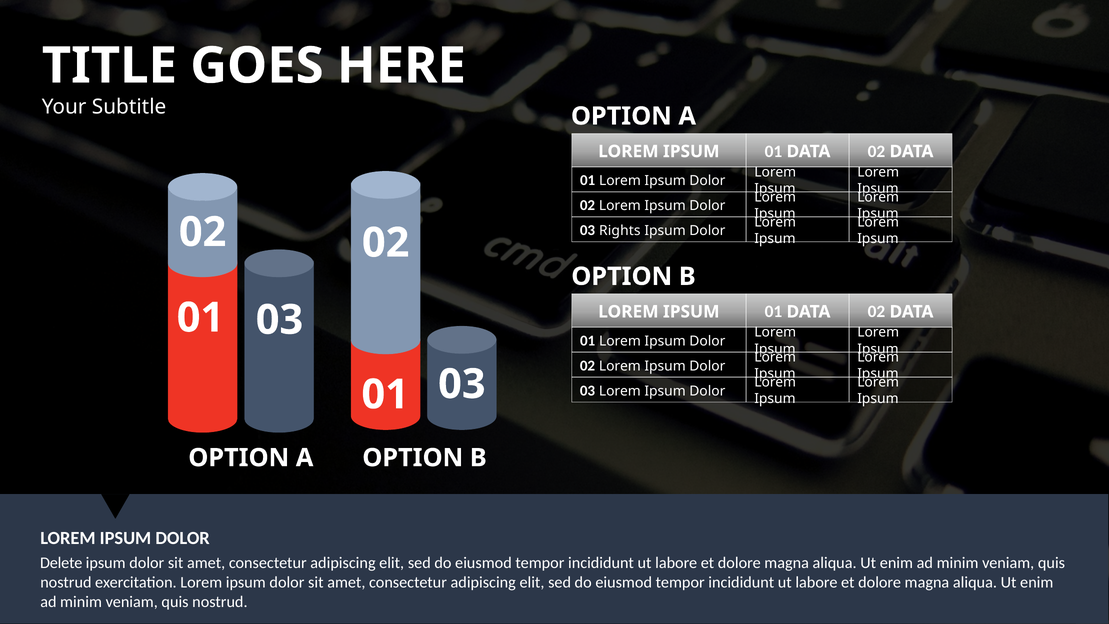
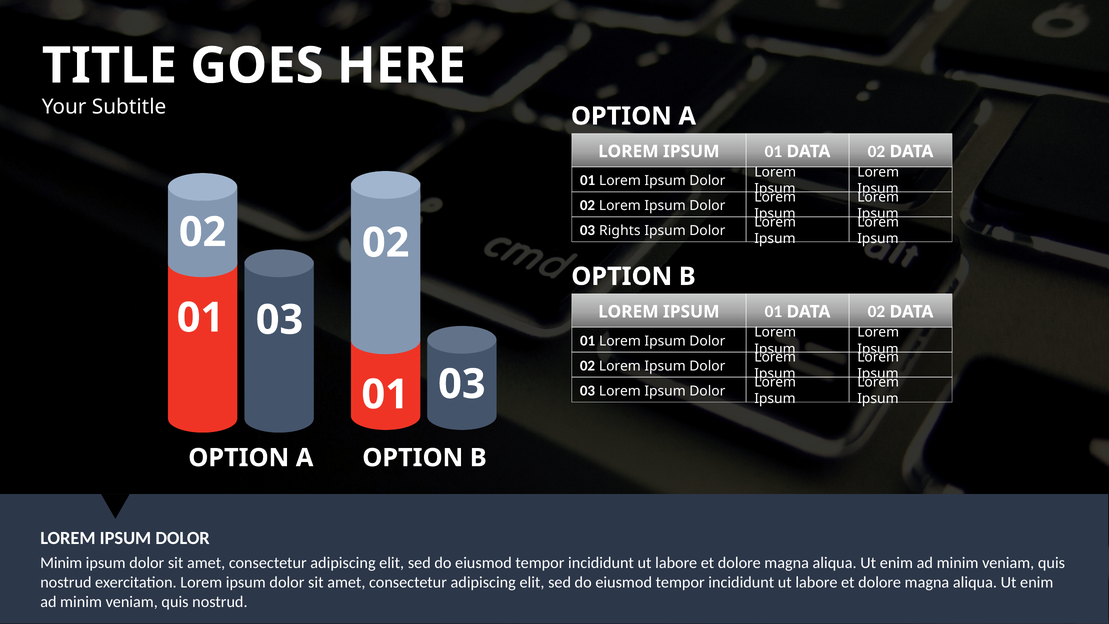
Delete at (61, 563): Delete -> Minim
